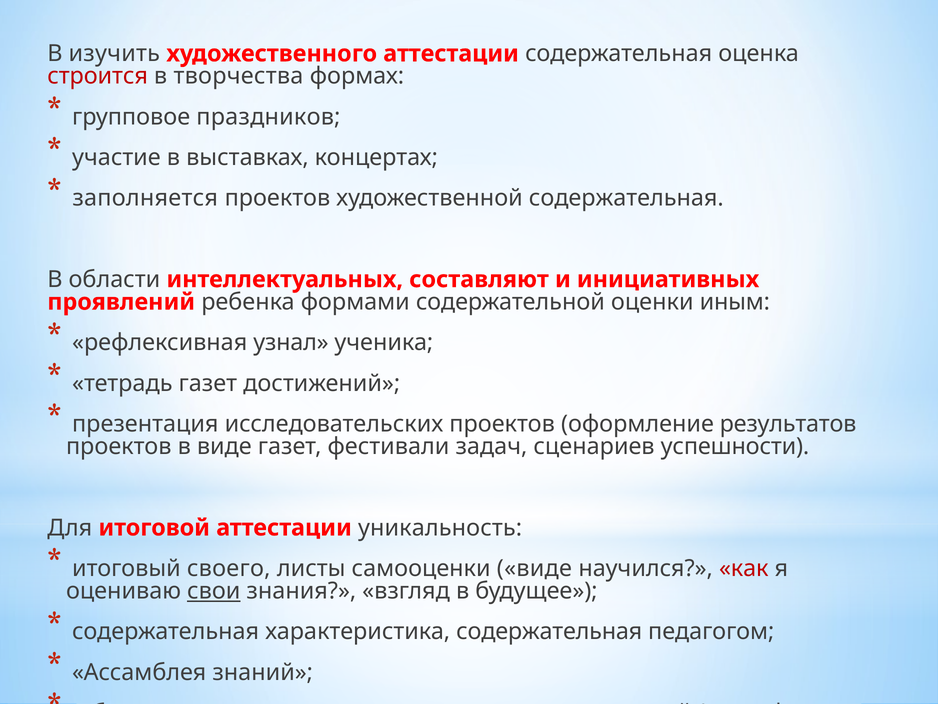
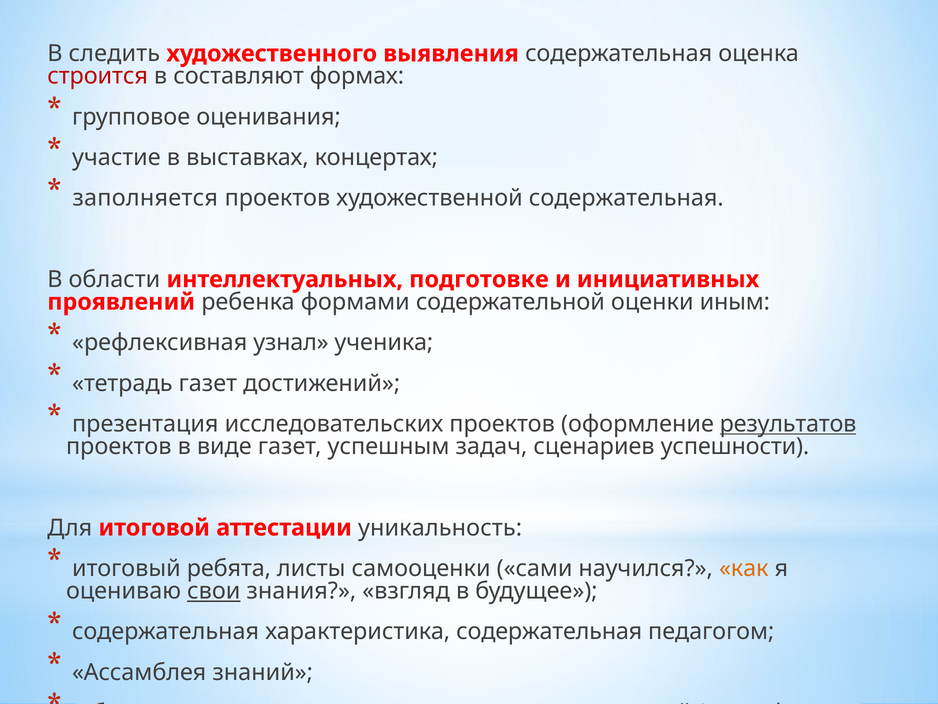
изучить: изучить -> следить
художественного аттестации: аттестации -> выявления
творчества: творчества -> составляют
праздников: праздников -> оценивания
составляют: составляют -> подготовке
результатов underline: none -> present
фестивали: фестивали -> успешным
своего: своего -> ребята
самооценки виде: виде -> сами
как colour: red -> orange
